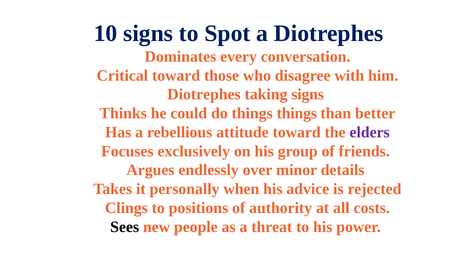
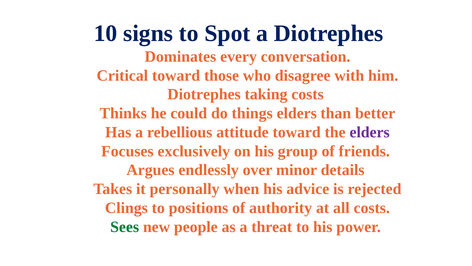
taking signs: signs -> costs
things things: things -> elders
Sees colour: black -> green
